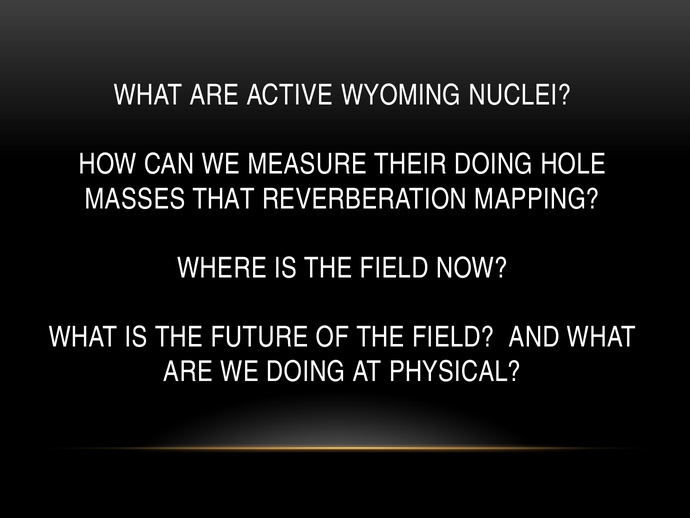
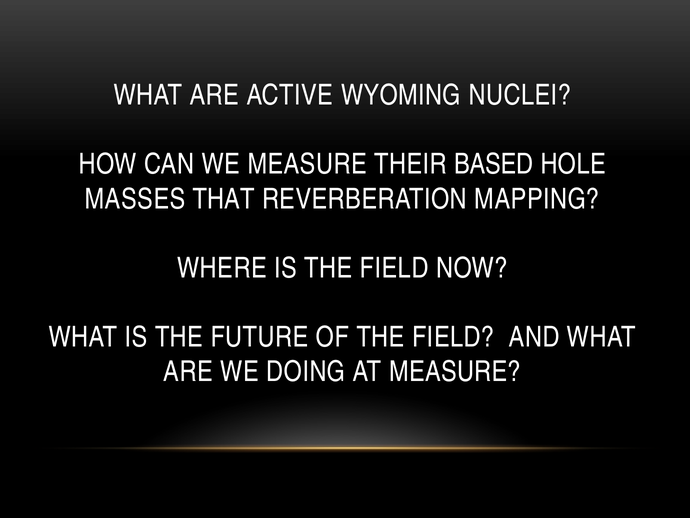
THEIR DOING: DOING -> BASED
AT PHYSICAL: PHYSICAL -> MEASURE
